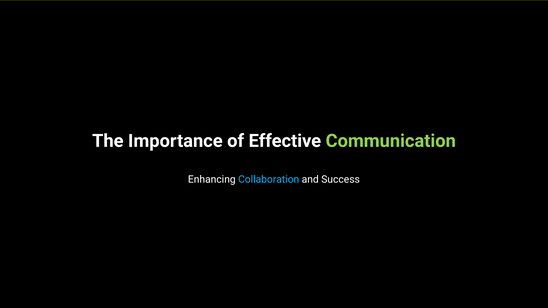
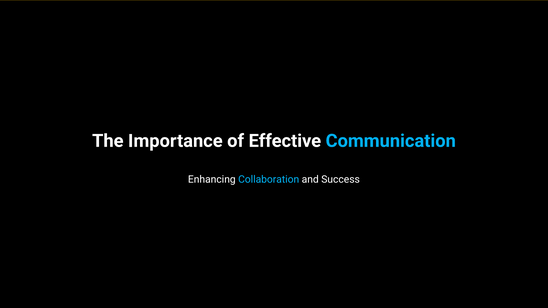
Communication colour: light green -> light blue
